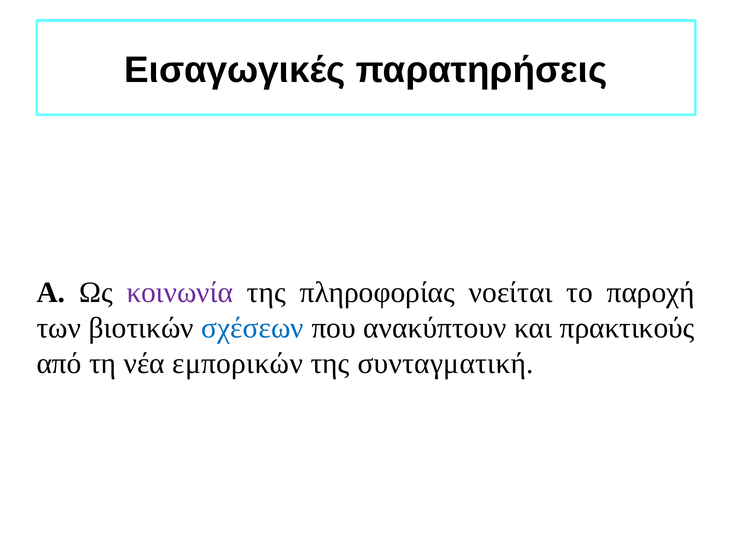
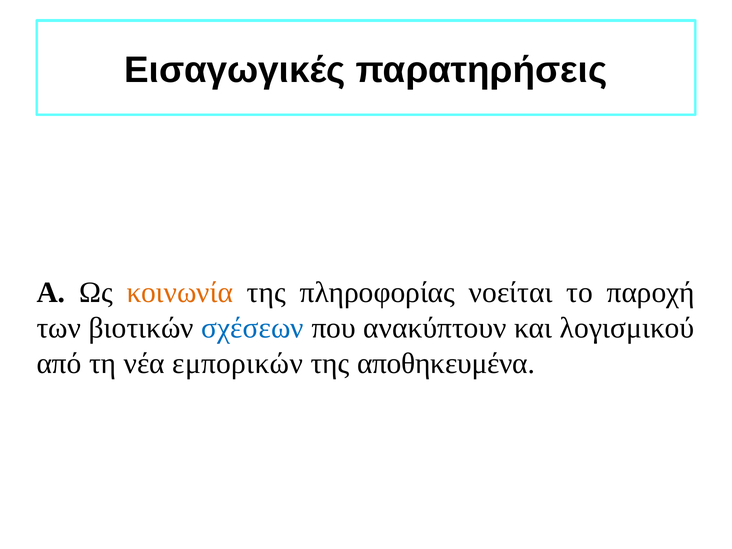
κοινωνία colour: purple -> orange
πρακτικούς: πρακτικούς -> λογισμικού
συνταγματική: συνταγματική -> αποθηκευμένα
